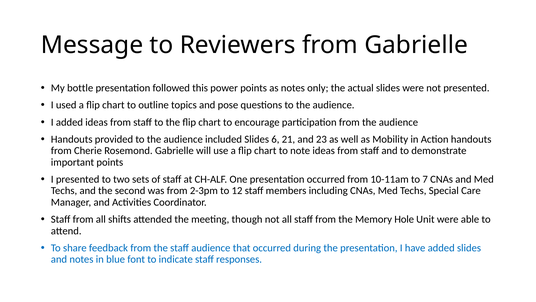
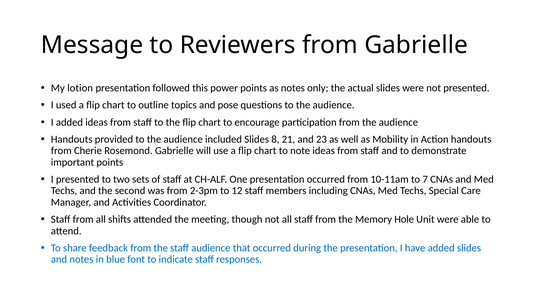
bottle: bottle -> lotion
6: 6 -> 8
